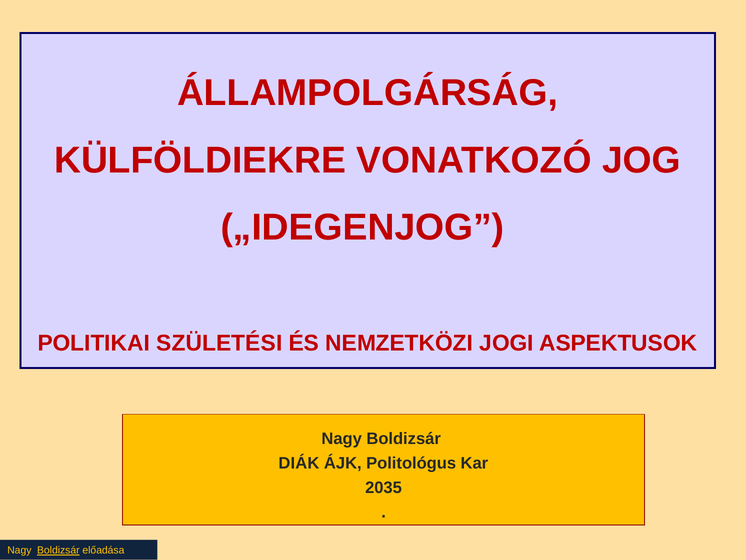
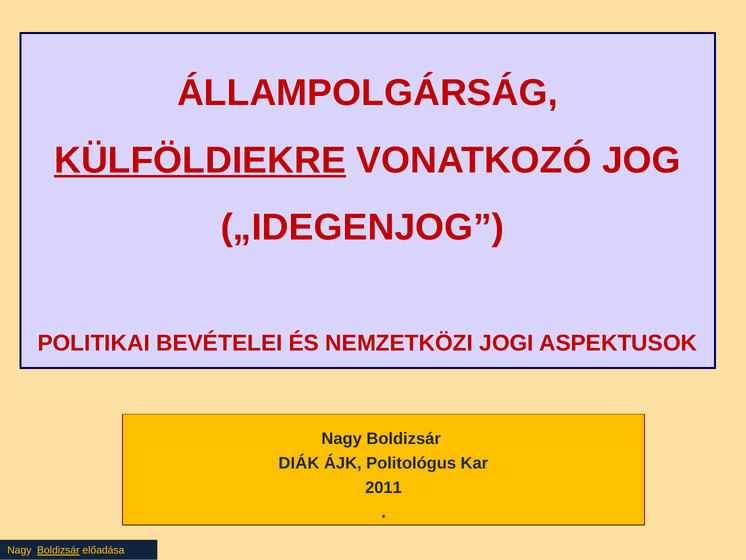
KÜLFÖLDIEKRE underline: none -> present
SZÜLETÉSI: SZÜLETÉSI -> BEVÉTELEI
2035: 2035 -> 2011
